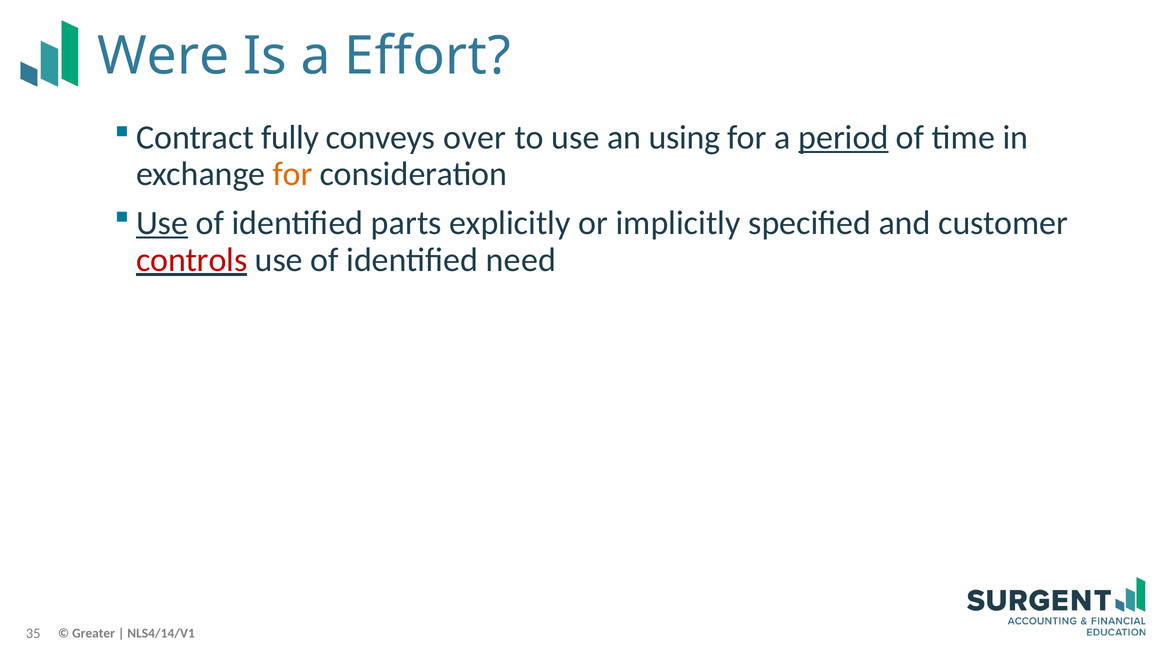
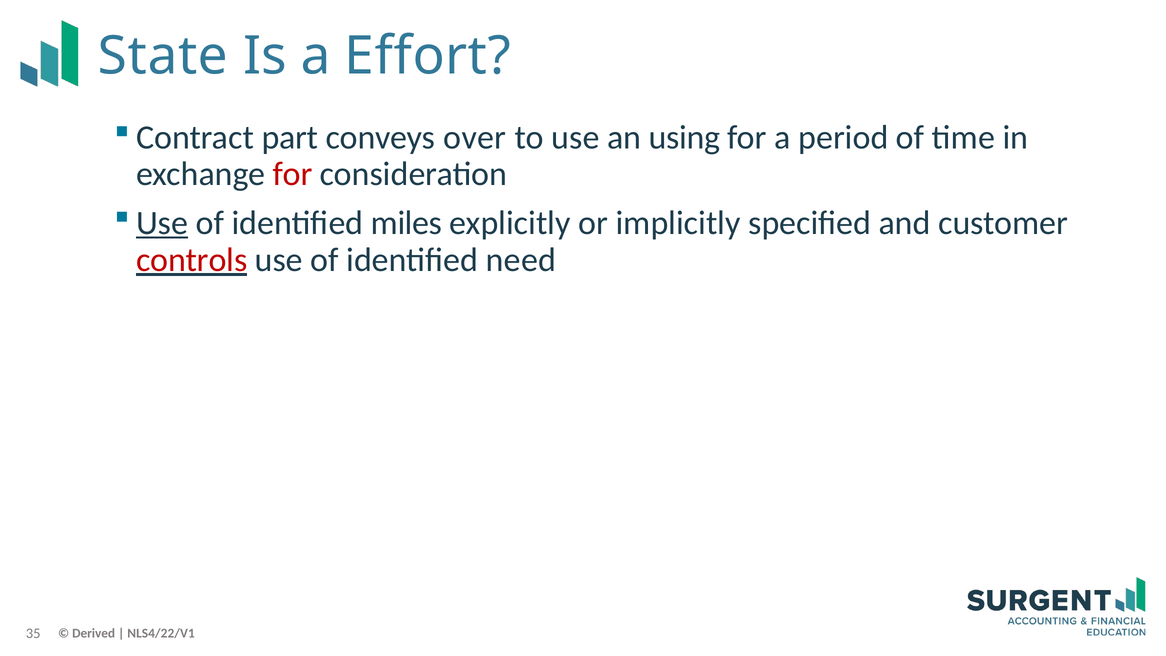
Were: Were -> State
fully: fully -> part
period underline: present -> none
for at (293, 174) colour: orange -> red
parts: parts -> miles
Greater: Greater -> Derived
NLS4/14/V1: NLS4/14/V1 -> NLS4/22/V1
